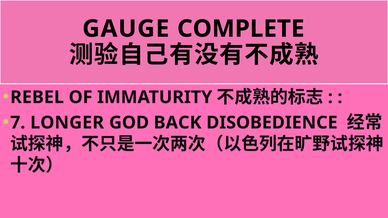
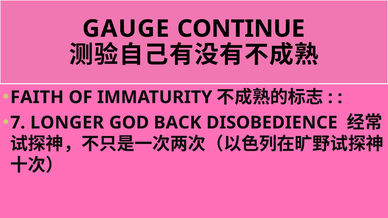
COMPLETE: COMPLETE -> CONTINUE
REBEL: REBEL -> FAITH
